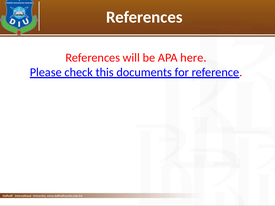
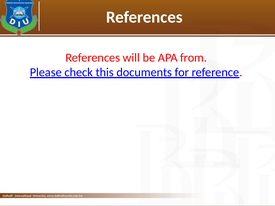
here: here -> from
